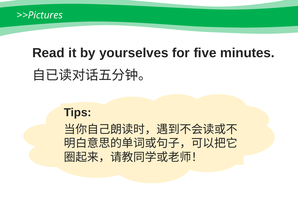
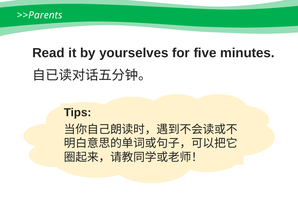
>>Pictures: >>Pictures -> >>Parents
